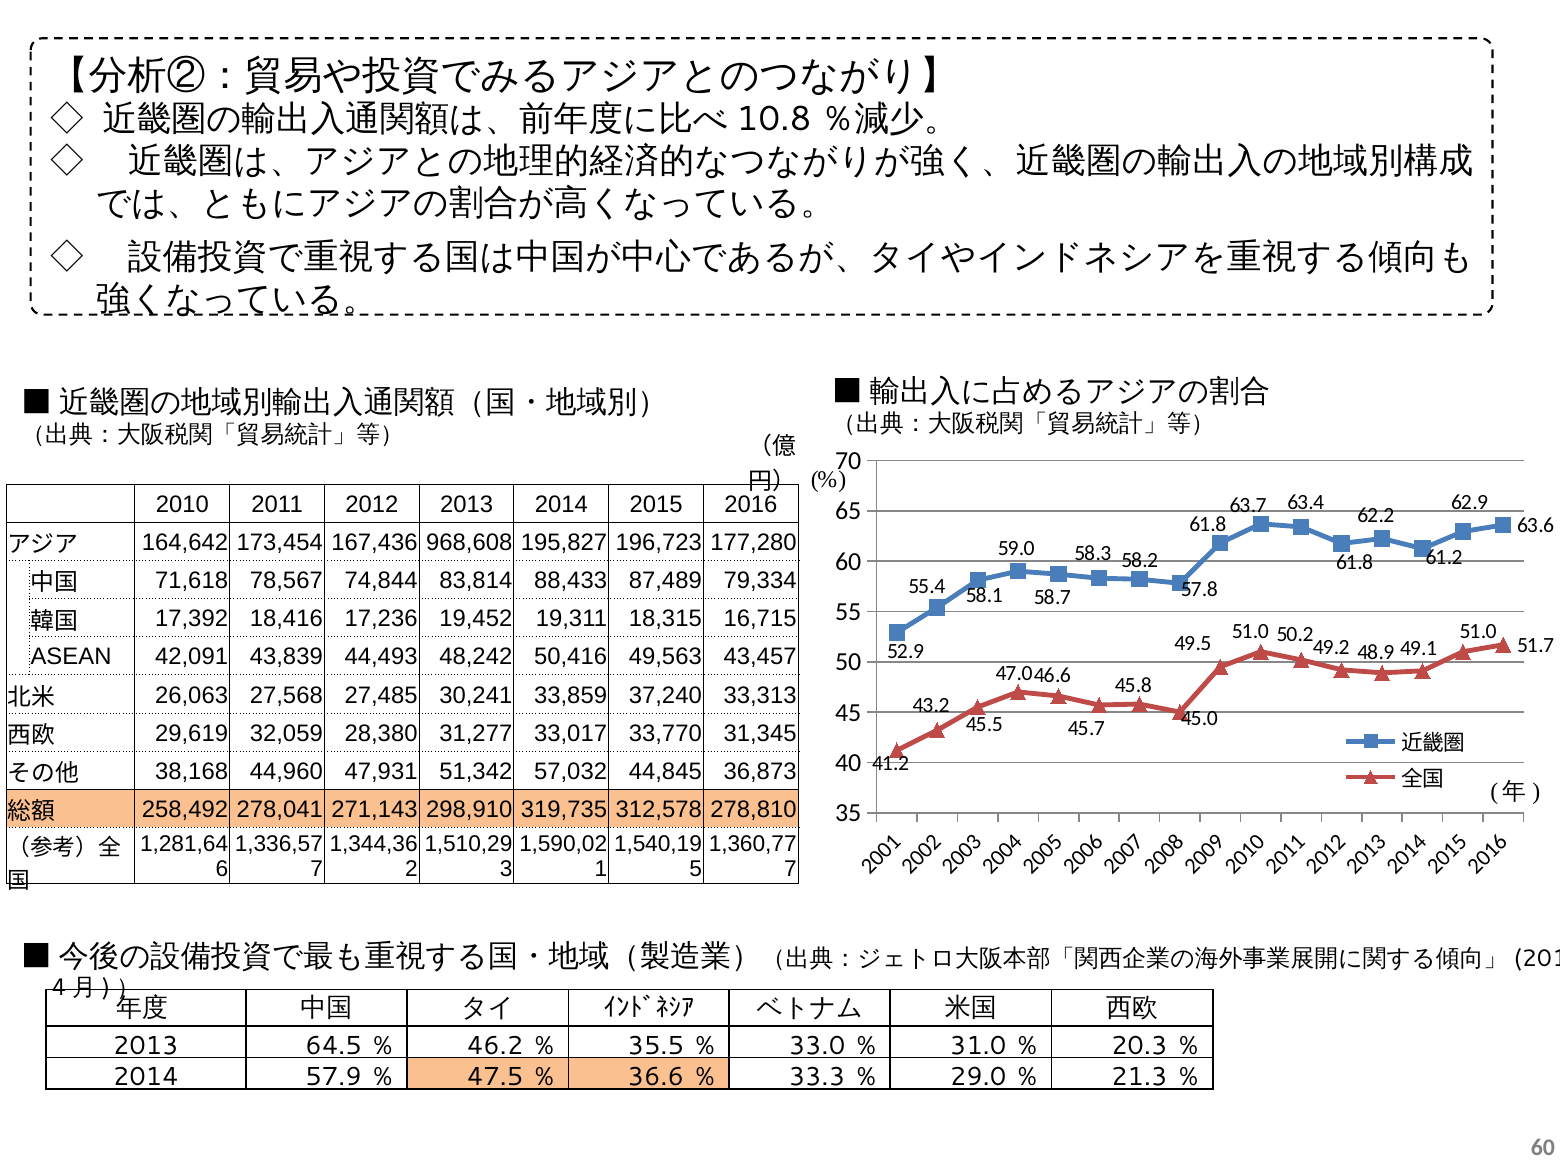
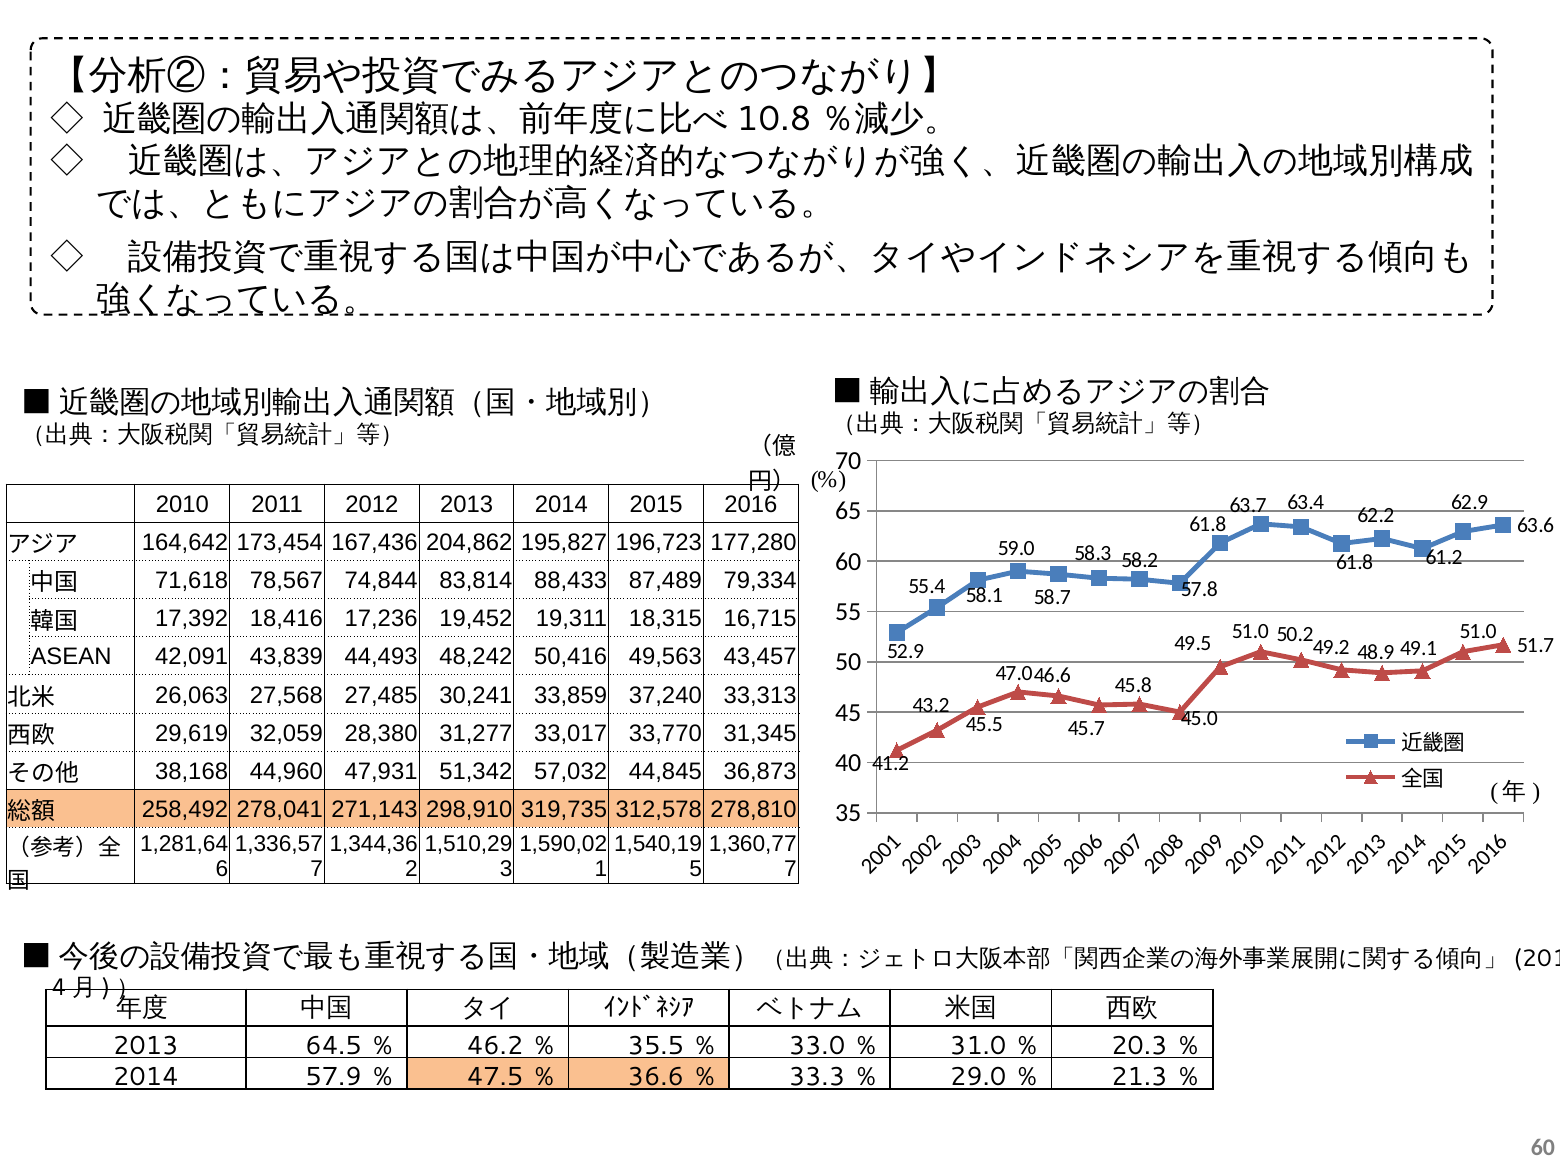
968,608: 968,608 -> 204,862
